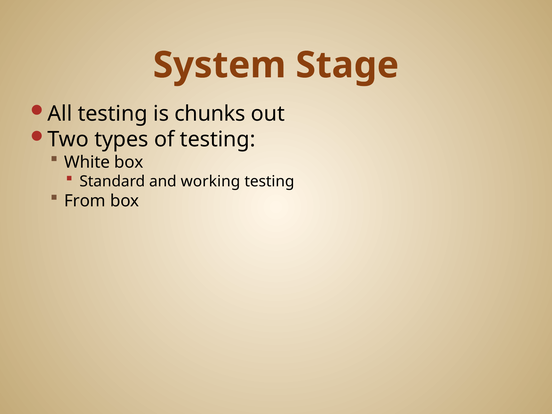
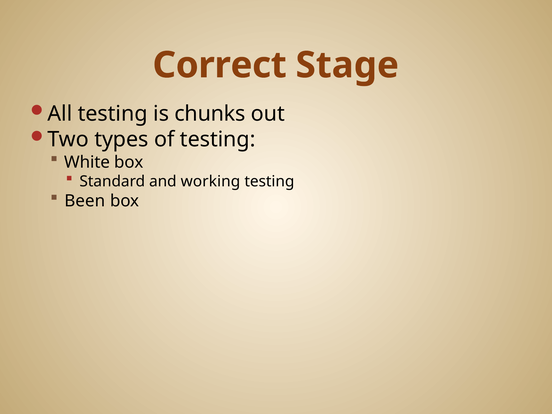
System: System -> Correct
From: From -> Been
